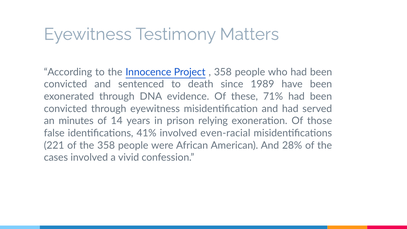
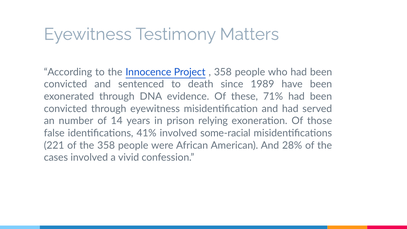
minutes: minutes -> number
even-racial: even-racial -> some-racial
